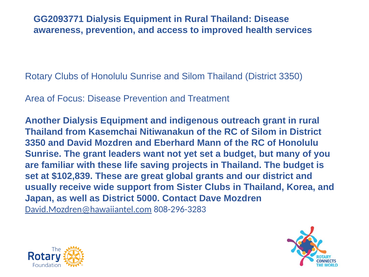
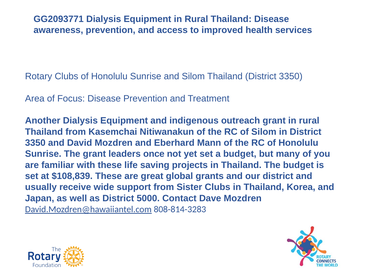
want: want -> once
$102,839: $102,839 -> $108,839
808-296-3283: 808-296-3283 -> 808-814-3283
